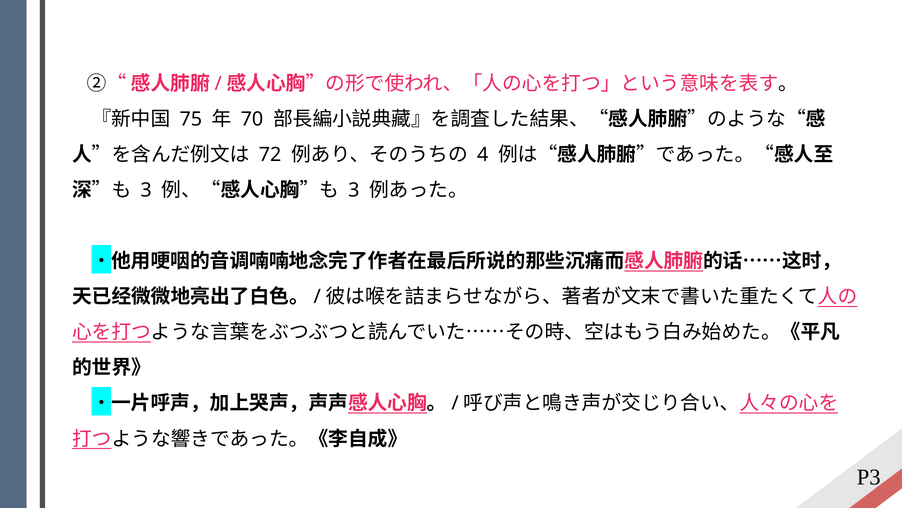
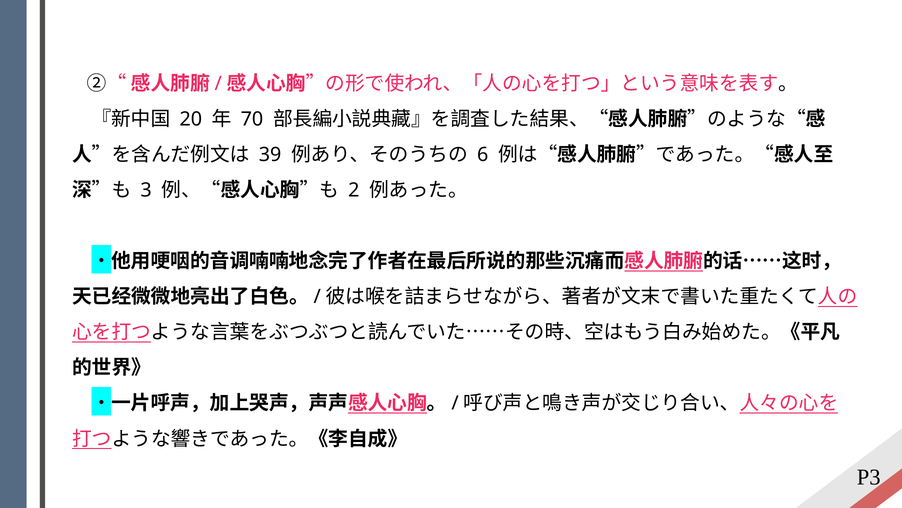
75: 75 -> 20
72: 72 -> 39
4: 4 -> 6
3 at (354, 190): 3 -> 2
